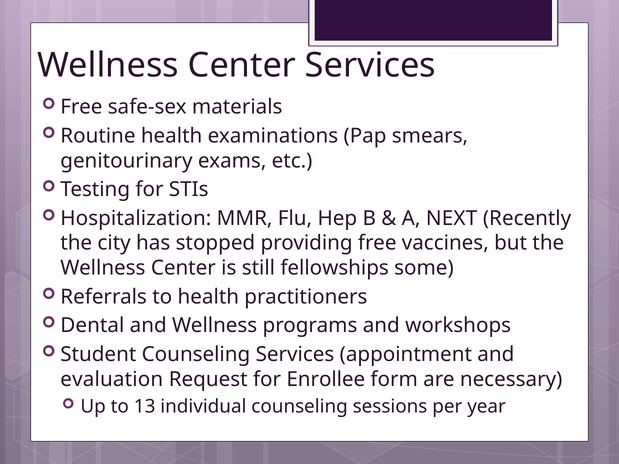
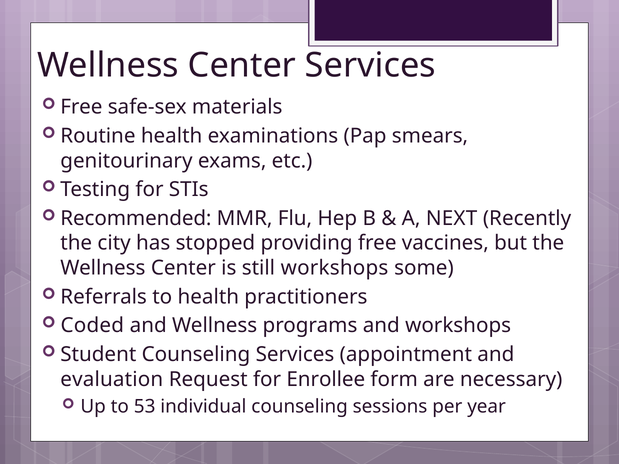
Hospitalization: Hospitalization -> Recommended
still fellowships: fellowships -> workshops
Dental: Dental -> Coded
13: 13 -> 53
